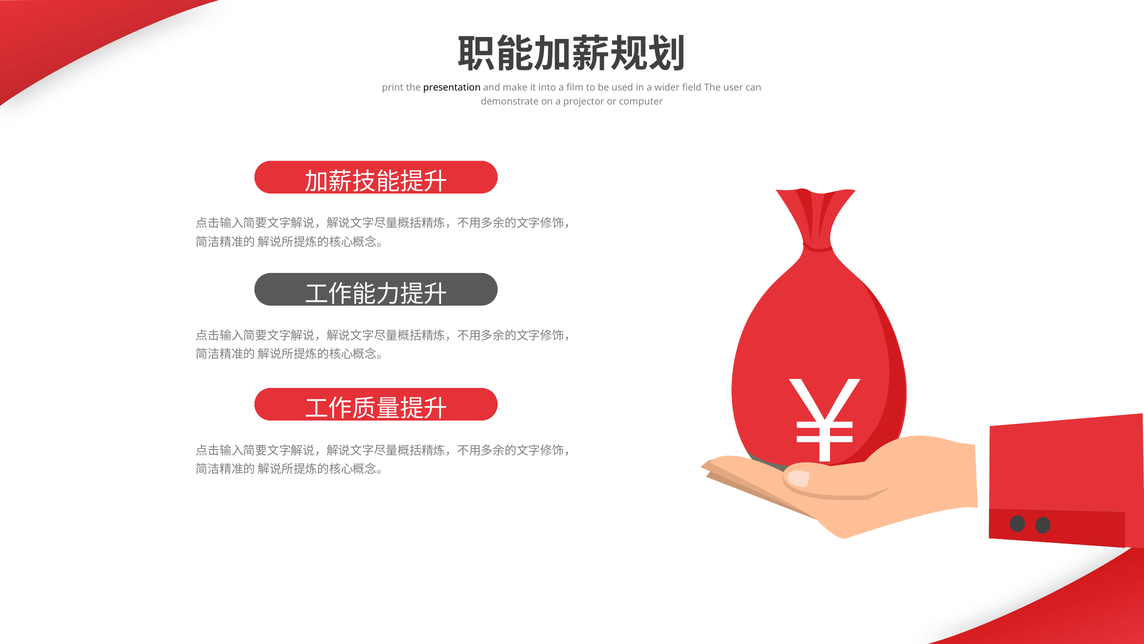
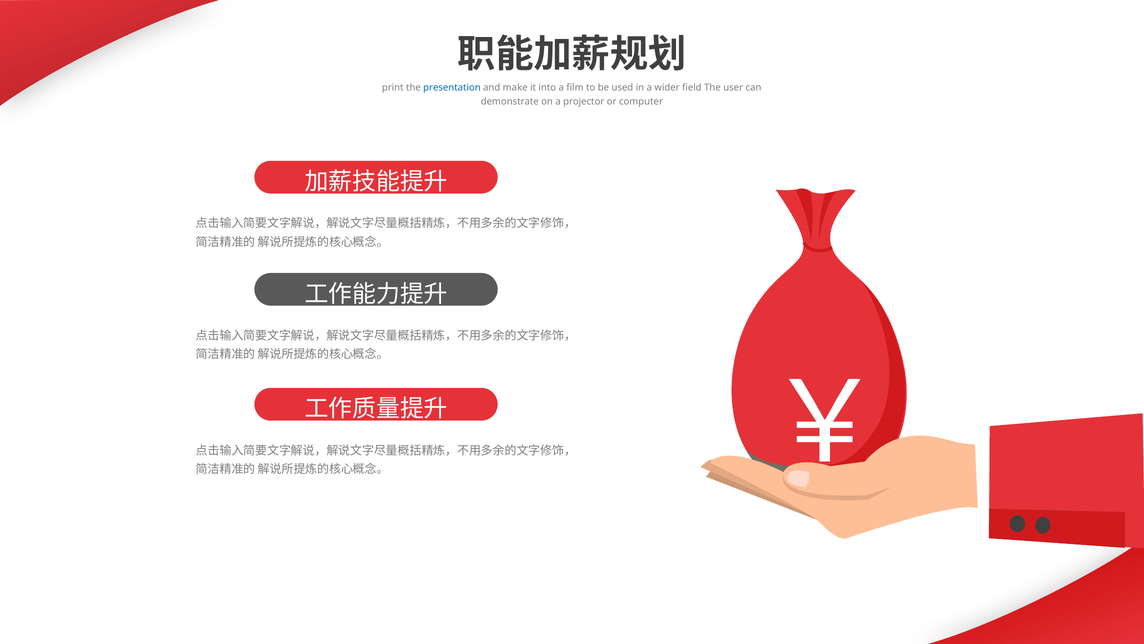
presentation colour: black -> blue
